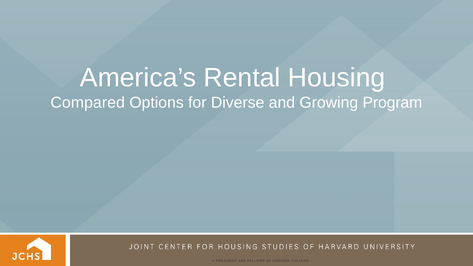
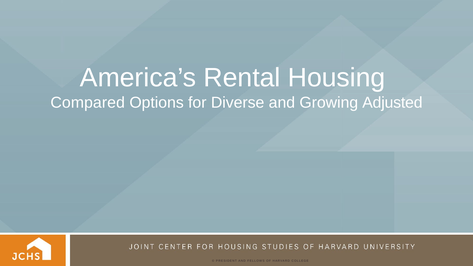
Program: Program -> Adjusted
